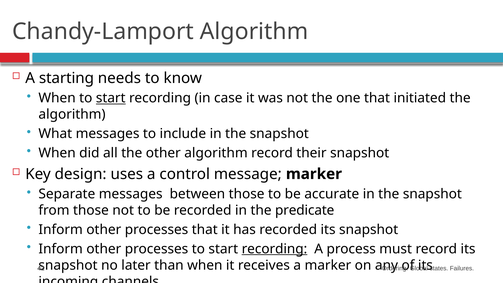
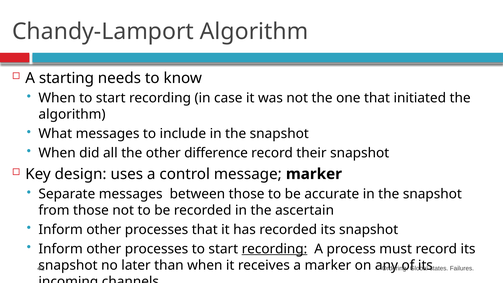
start at (111, 98) underline: present -> none
other algorithm: algorithm -> difference
predicate: predicate -> ascertain
